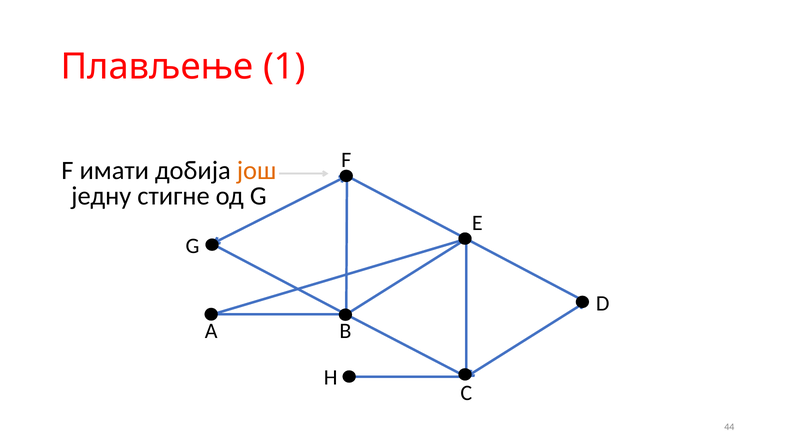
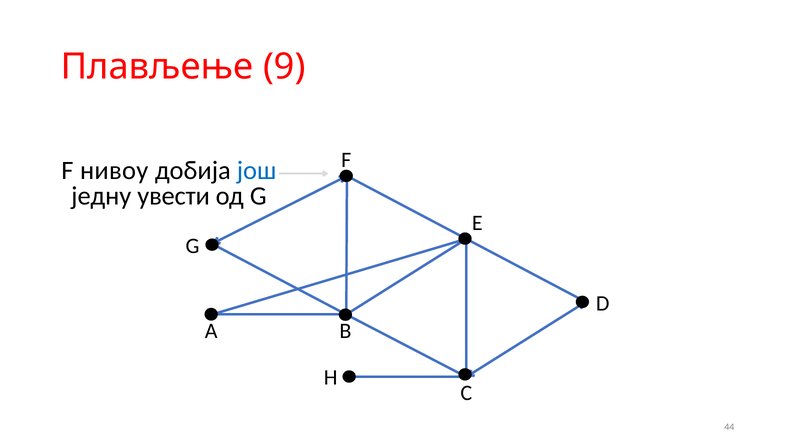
1: 1 -> 9
имати: имати -> нивоу
још colour: orange -> blue
стигне: стигне -> увести
